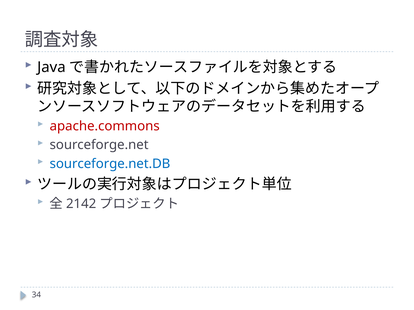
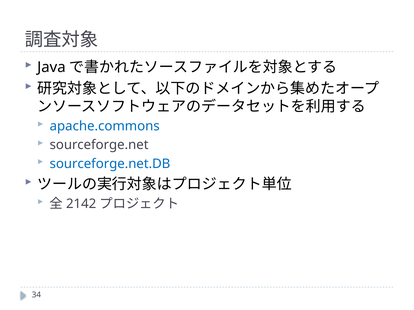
apache.commons colour: red -> blue
